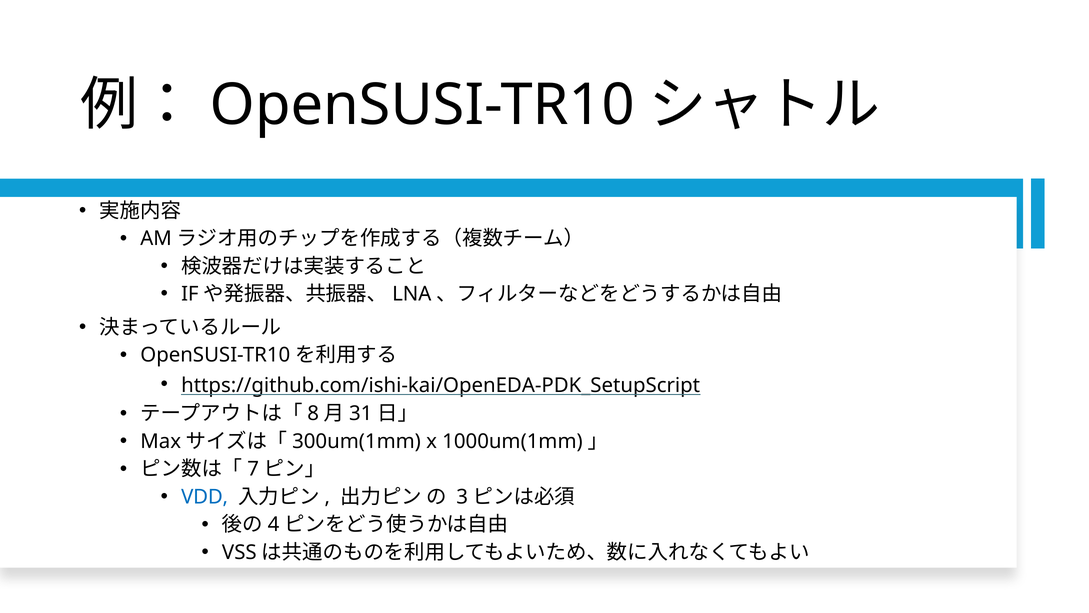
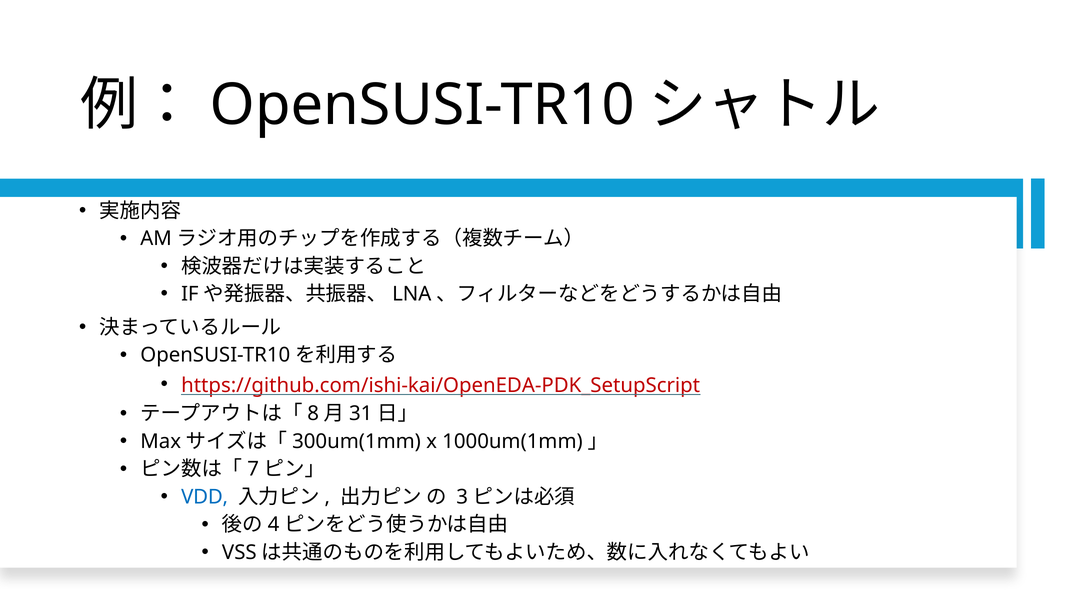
https://github.com/ishi-kai/OpenEDA-PDK_SetupScript colour: black -> red
